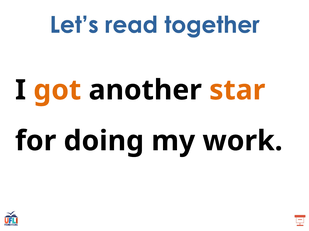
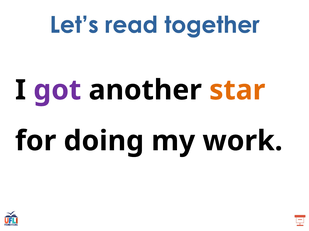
got colour: orange -> purple
